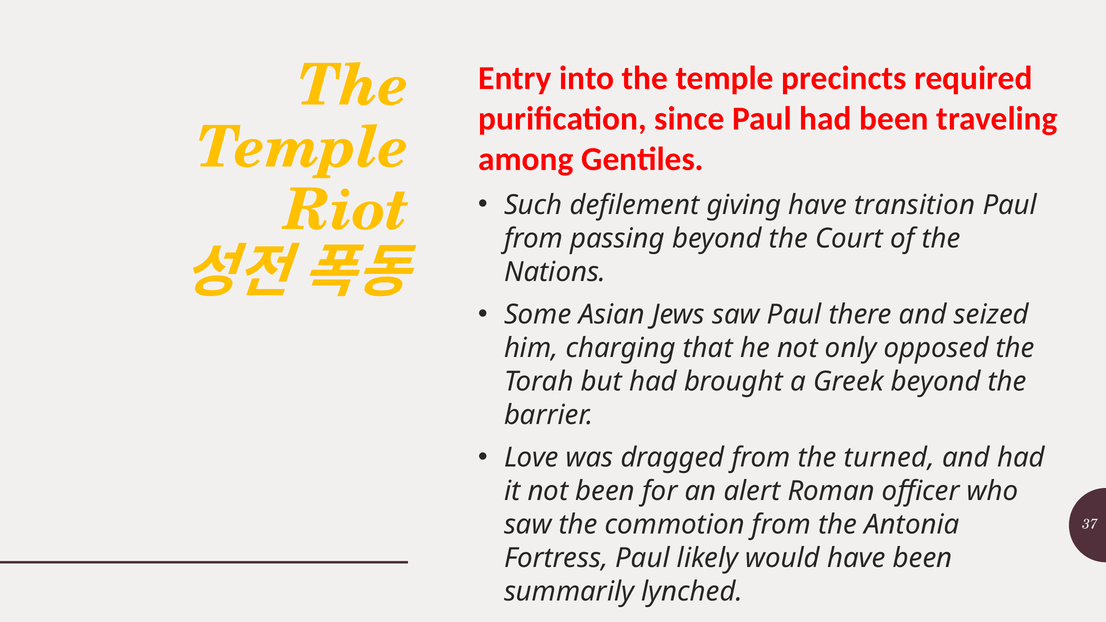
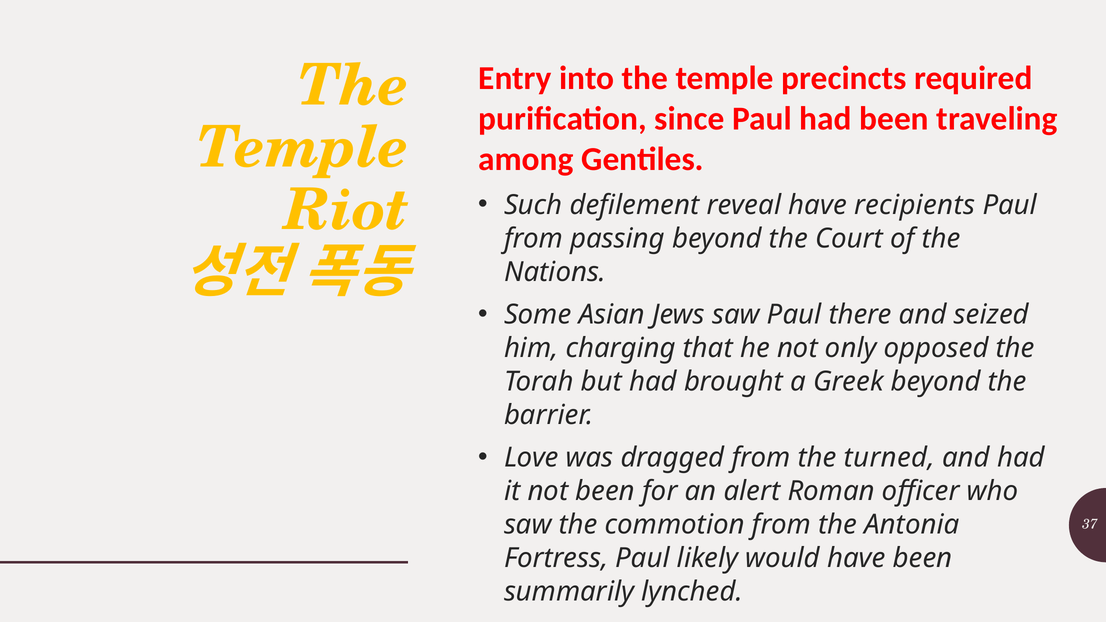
giving: giving -> reveal
transition: transition -> recipients
